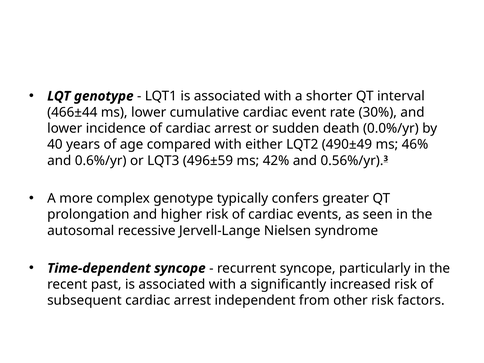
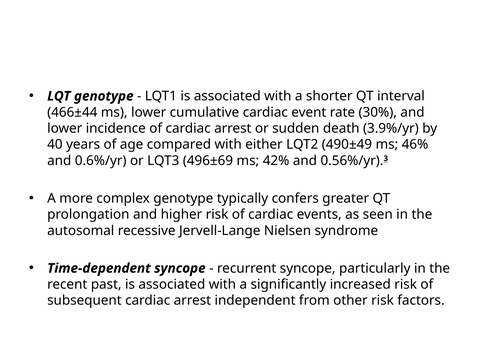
0.0%/yr: 0.0%/yr -> 3.9%/yr
496±59: 496±59 -> 496±69
